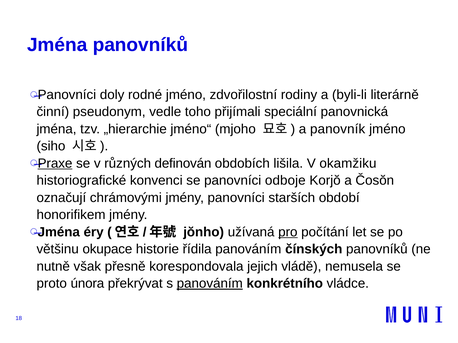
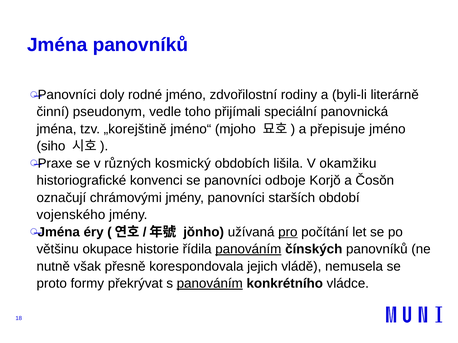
„hierarchie: „hierarchie -> „korejštině
panovník: panovník -> přepisuje
Praxe underline: present -> none
definován: definován -> kosmický
honorifikem: honorifikem -> vojenského
panováním at (248, 250) underline: none -> present
února: února -> formy
